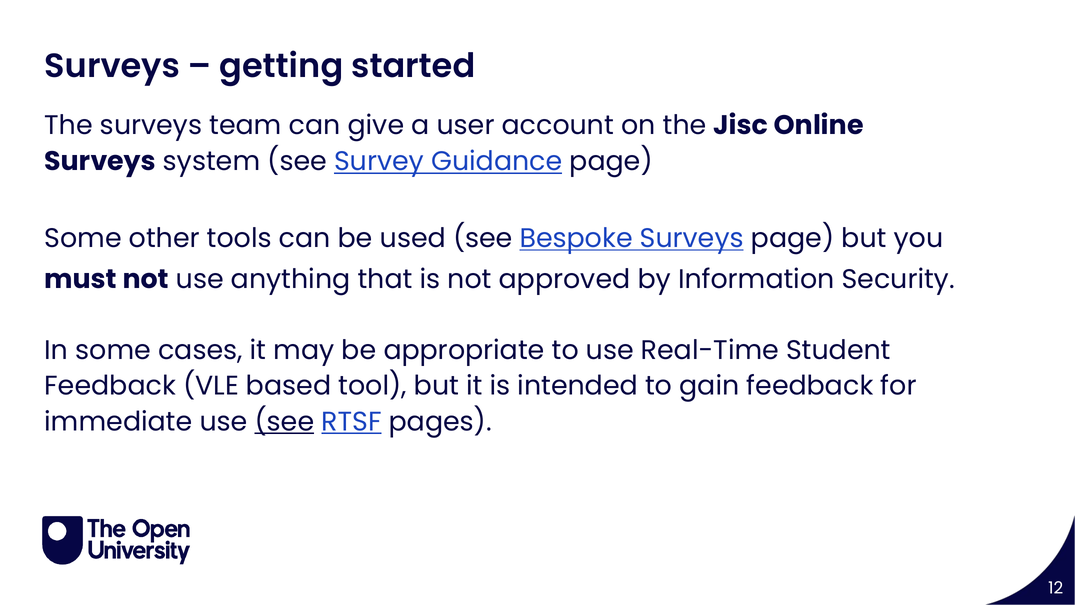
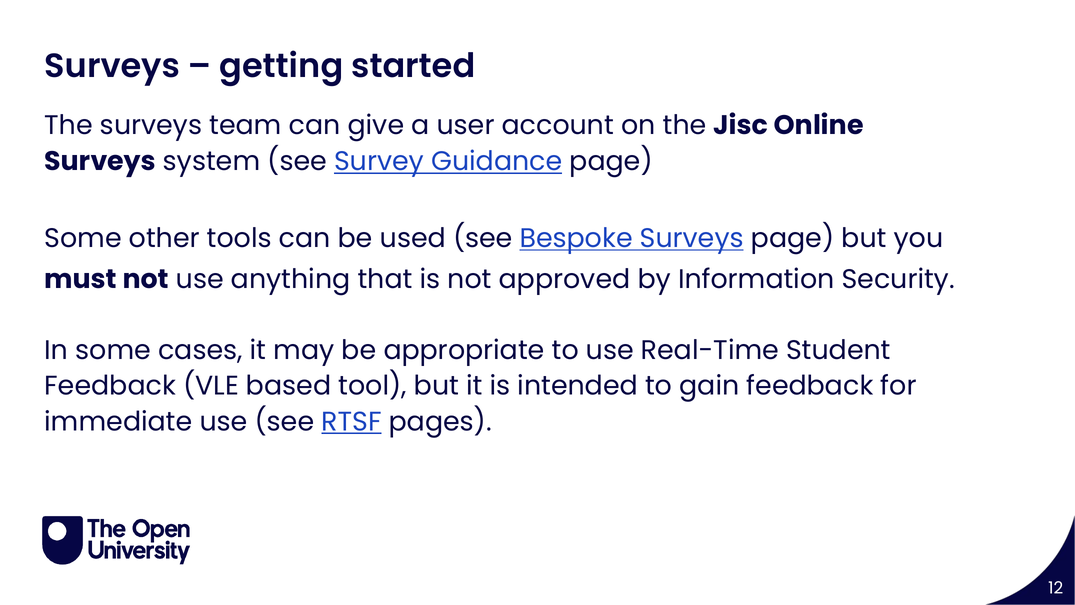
see at (284, 421) underline: present -> none
